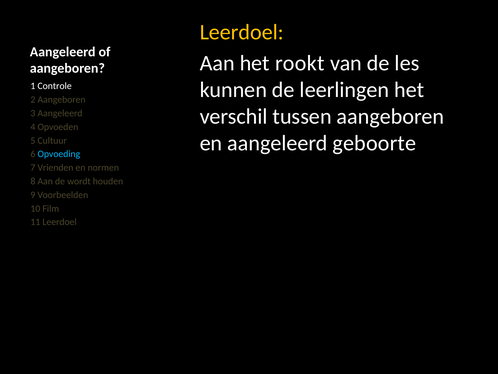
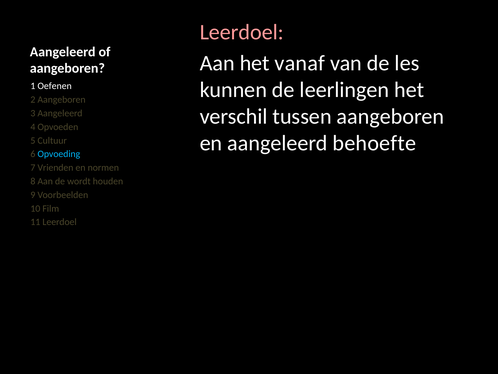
Leerdoel at (242, 32) colour: yellow -> pink
rookt: rookt -> vanaf
Controle: Controle -> Oefenen
geboorte: geboorte -> behoefte
